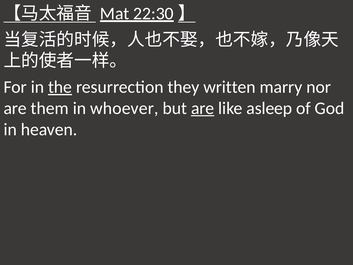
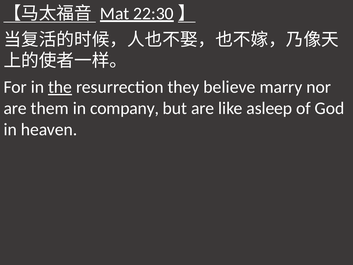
written: written -> believe
whoever: whoever -> company
are at (203, 108) underline: present -> none
